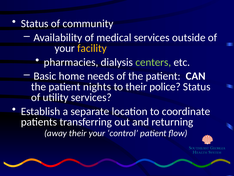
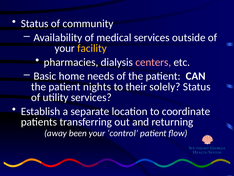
centers colour: light green -> pink
police: police -> solely
away their: their -> been
